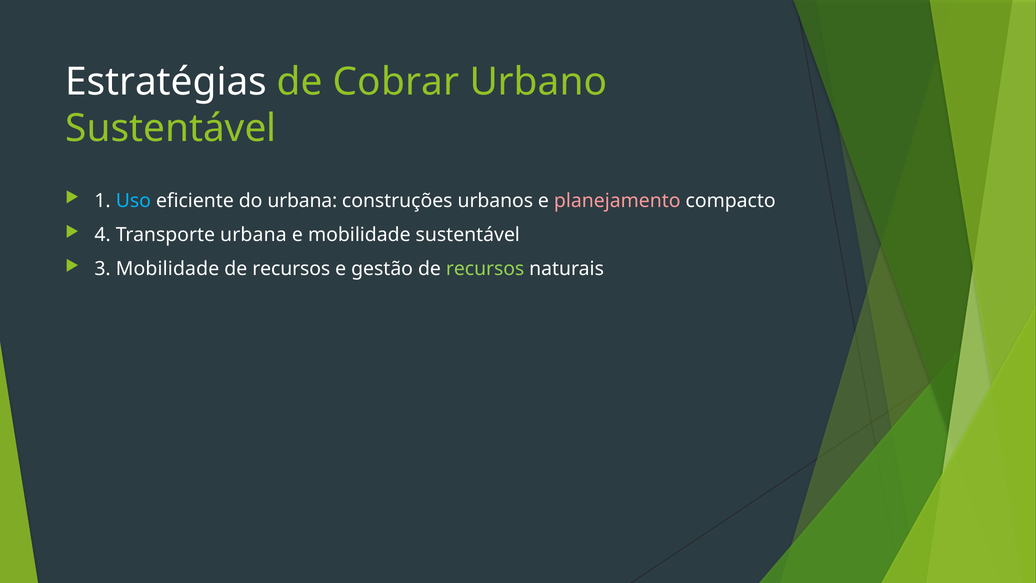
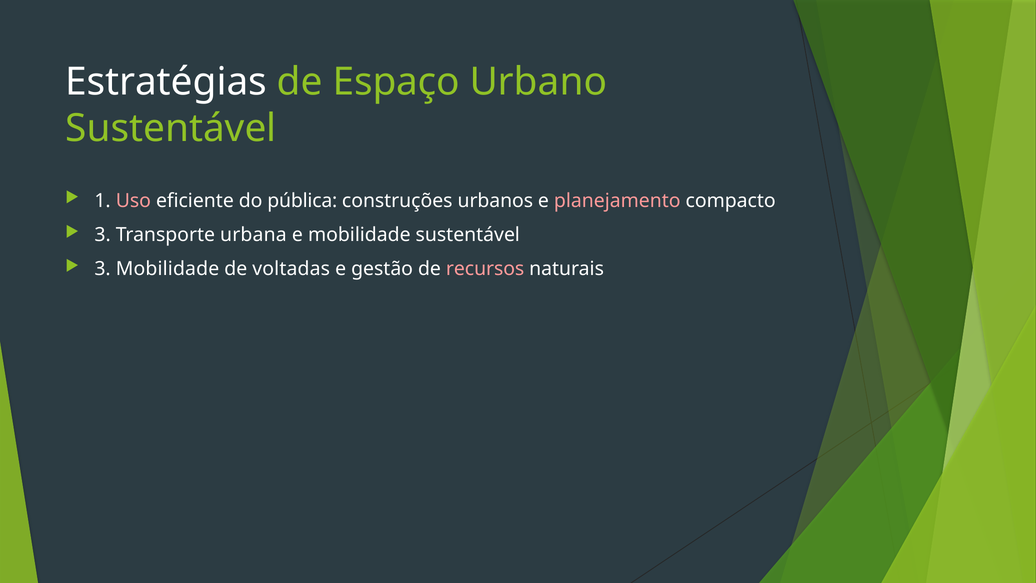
Cobrar: Cobrar -> Espaço
Uso colour: light blue -> pink
do urbana: urbana -> pública
4 at (103, 235): 4 -> 3
recursos at (291, 269): recursos -> voltadas
recursos at (485, 269) colour: light green -> pink
